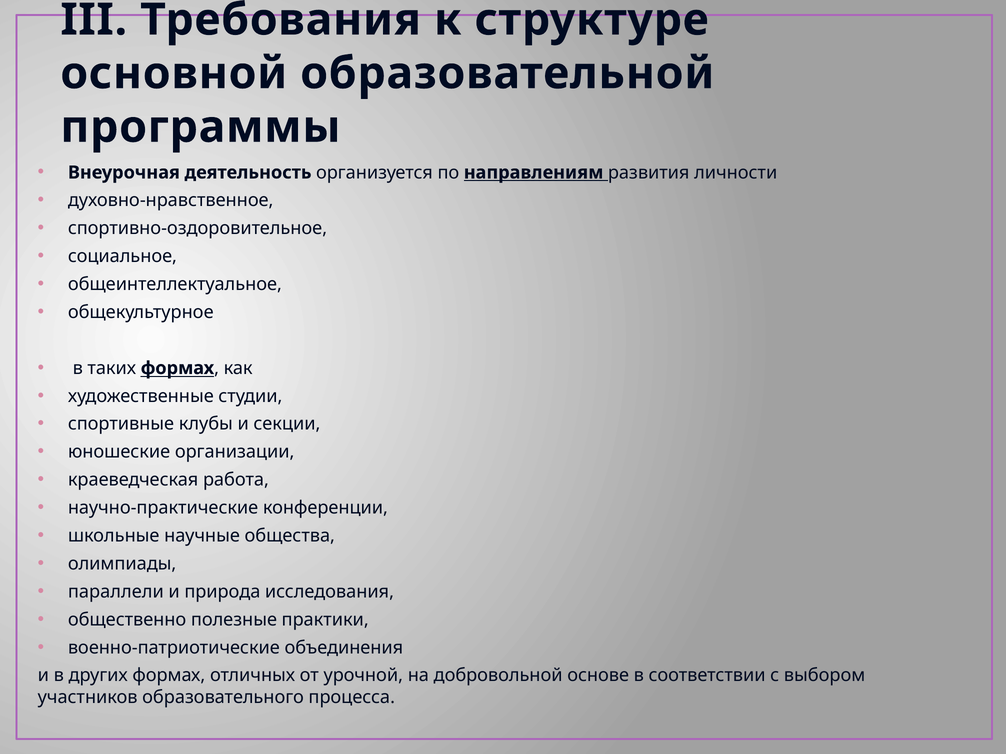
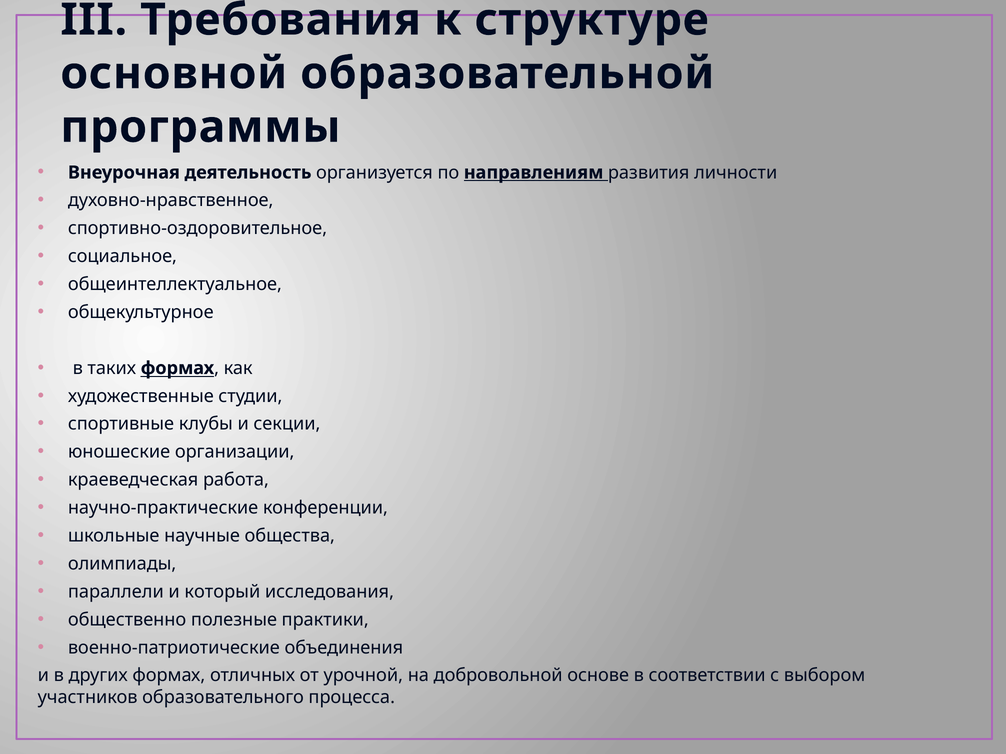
природа: природа -> который
